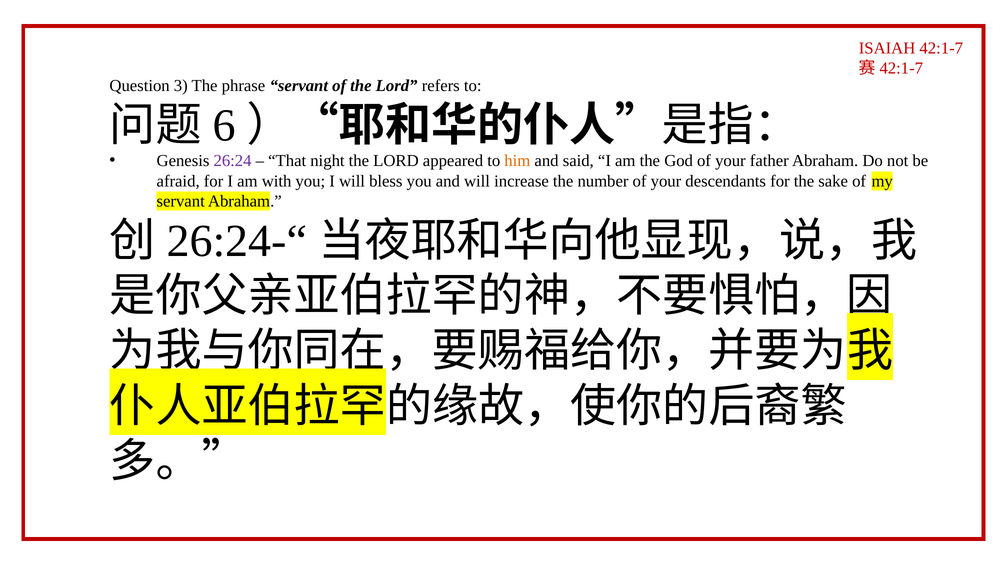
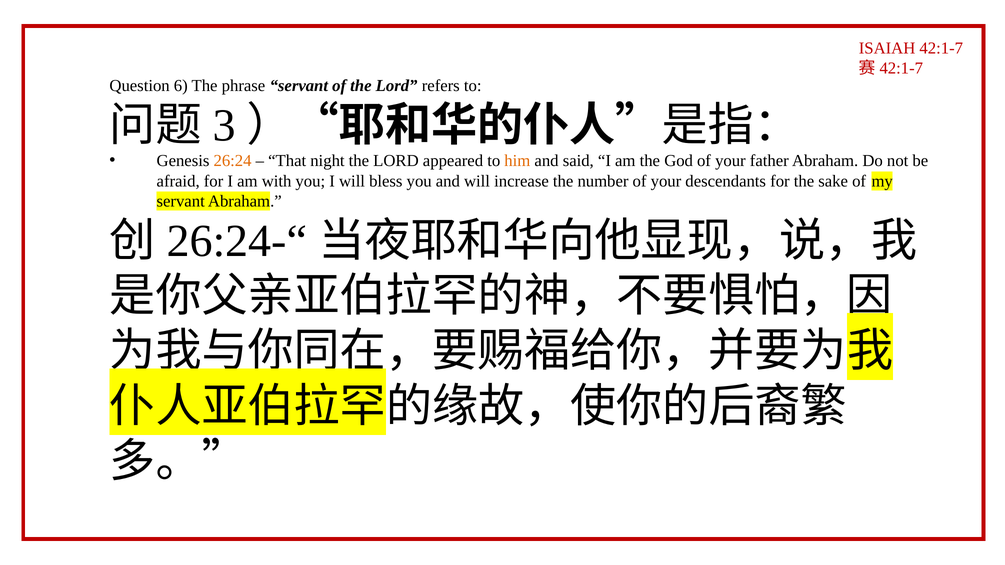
3: 3 -> 6
6: 6 -> 3
26:24 colour: purple -> orange
